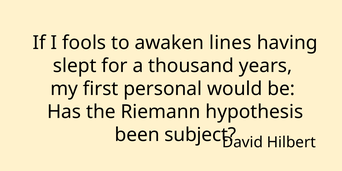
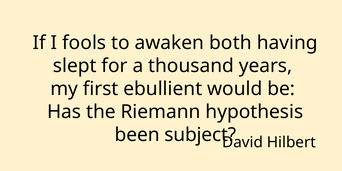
lines: lines -> both
personal: personal -> ebullient
